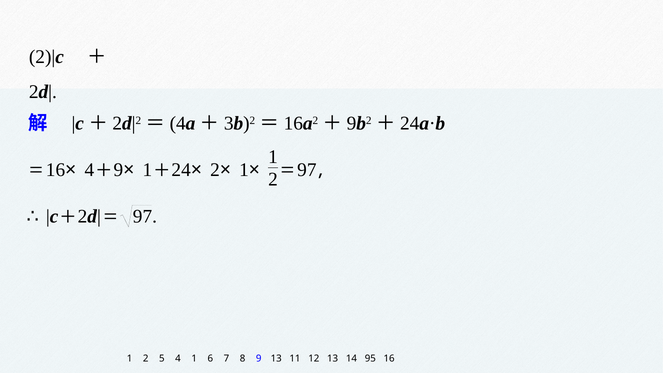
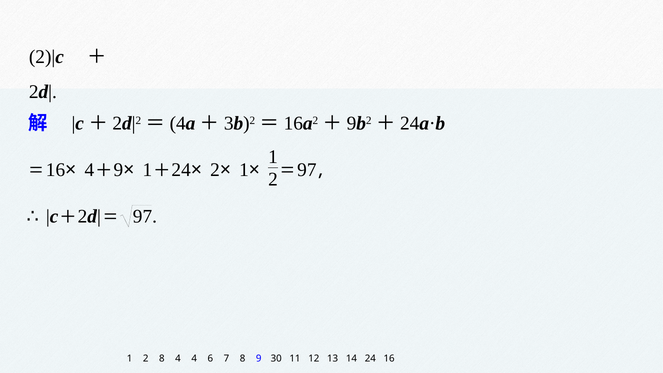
2 5: 5 -> 8
4 1: 1 -> 4
9 13: 13 -> 30
14 95: 95 -> 24
